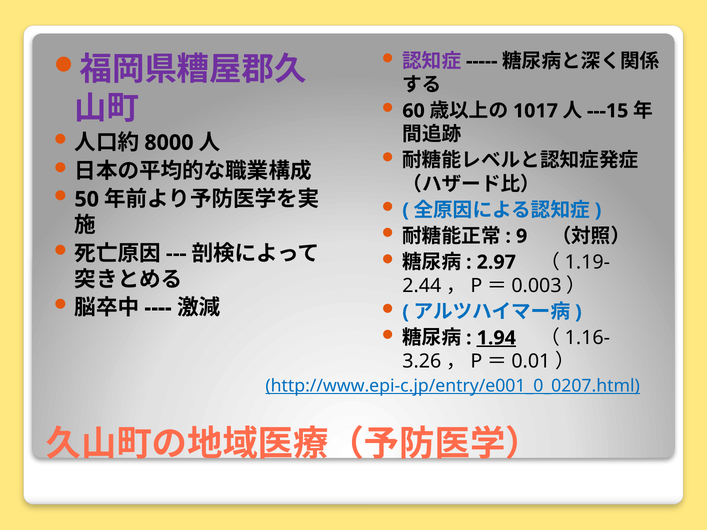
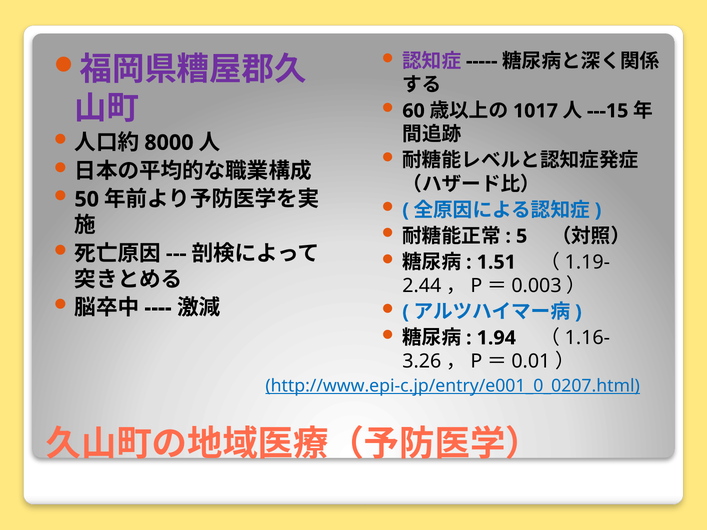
9: 9 -> 5
2.97: 2.97 -> 1.51
1.94 underline: present -> none
